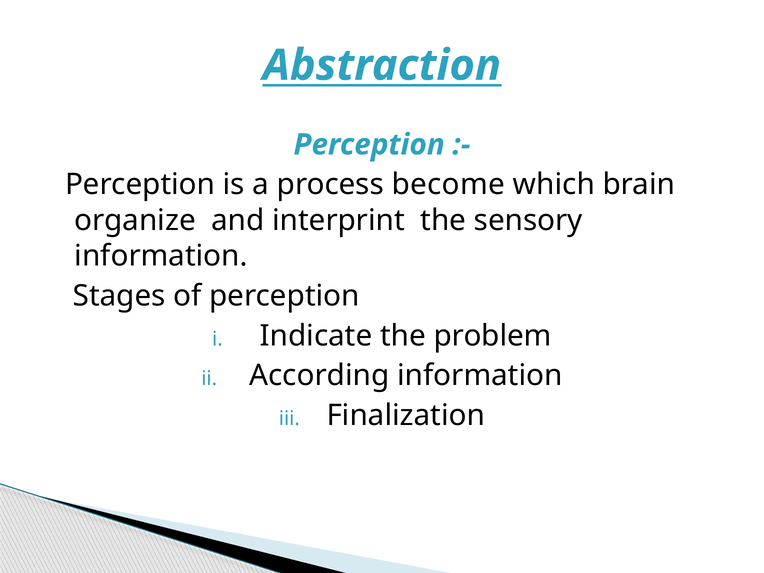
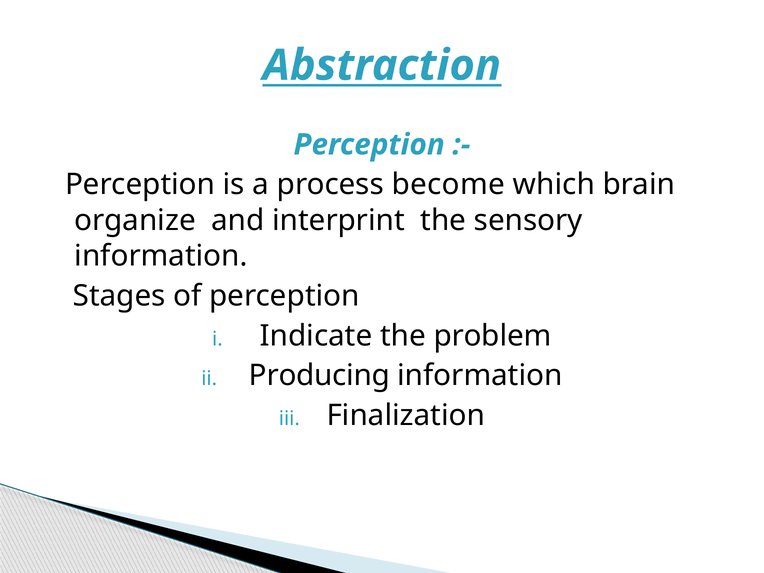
According: According -> Producing
